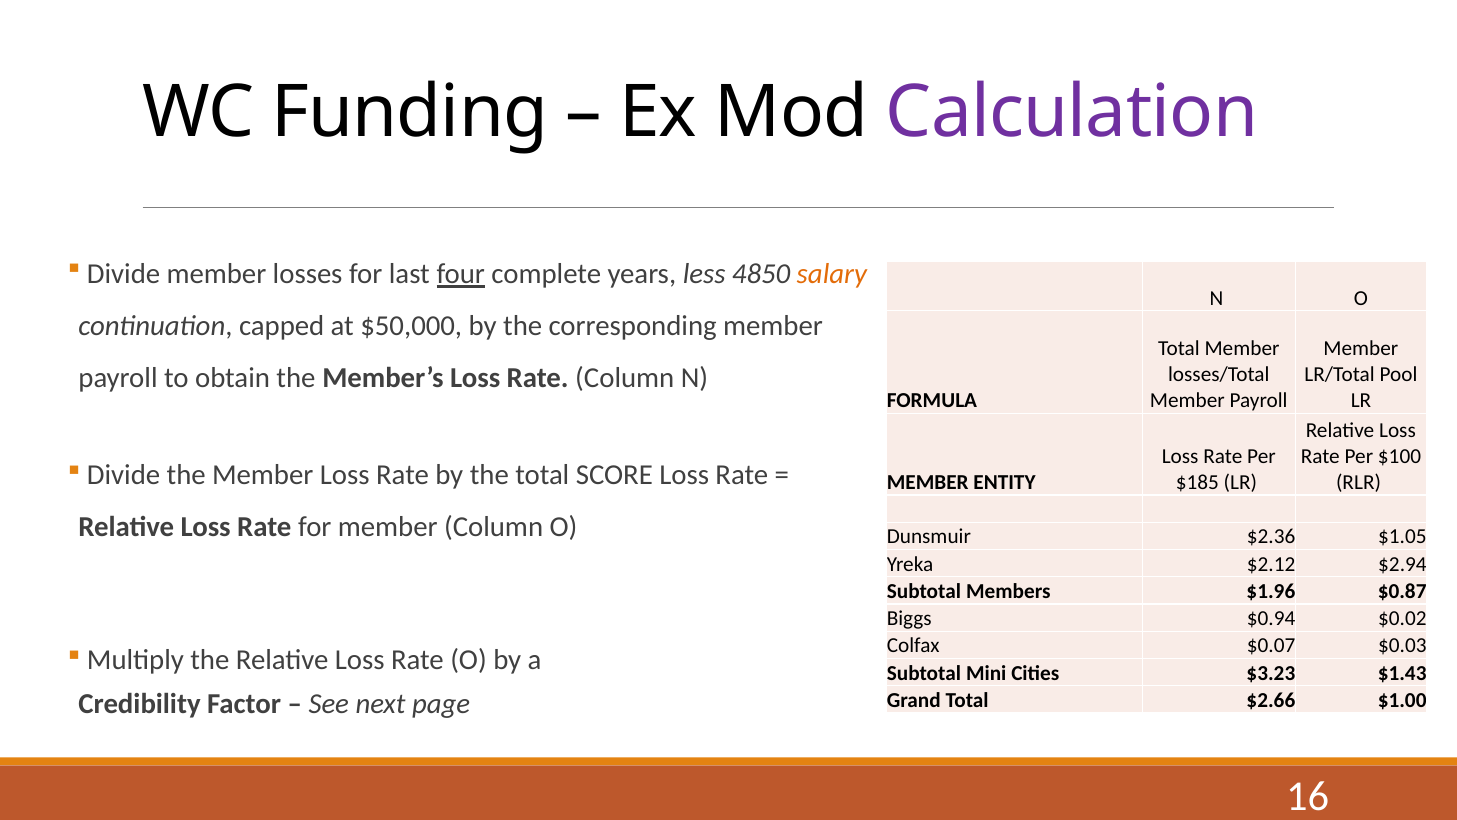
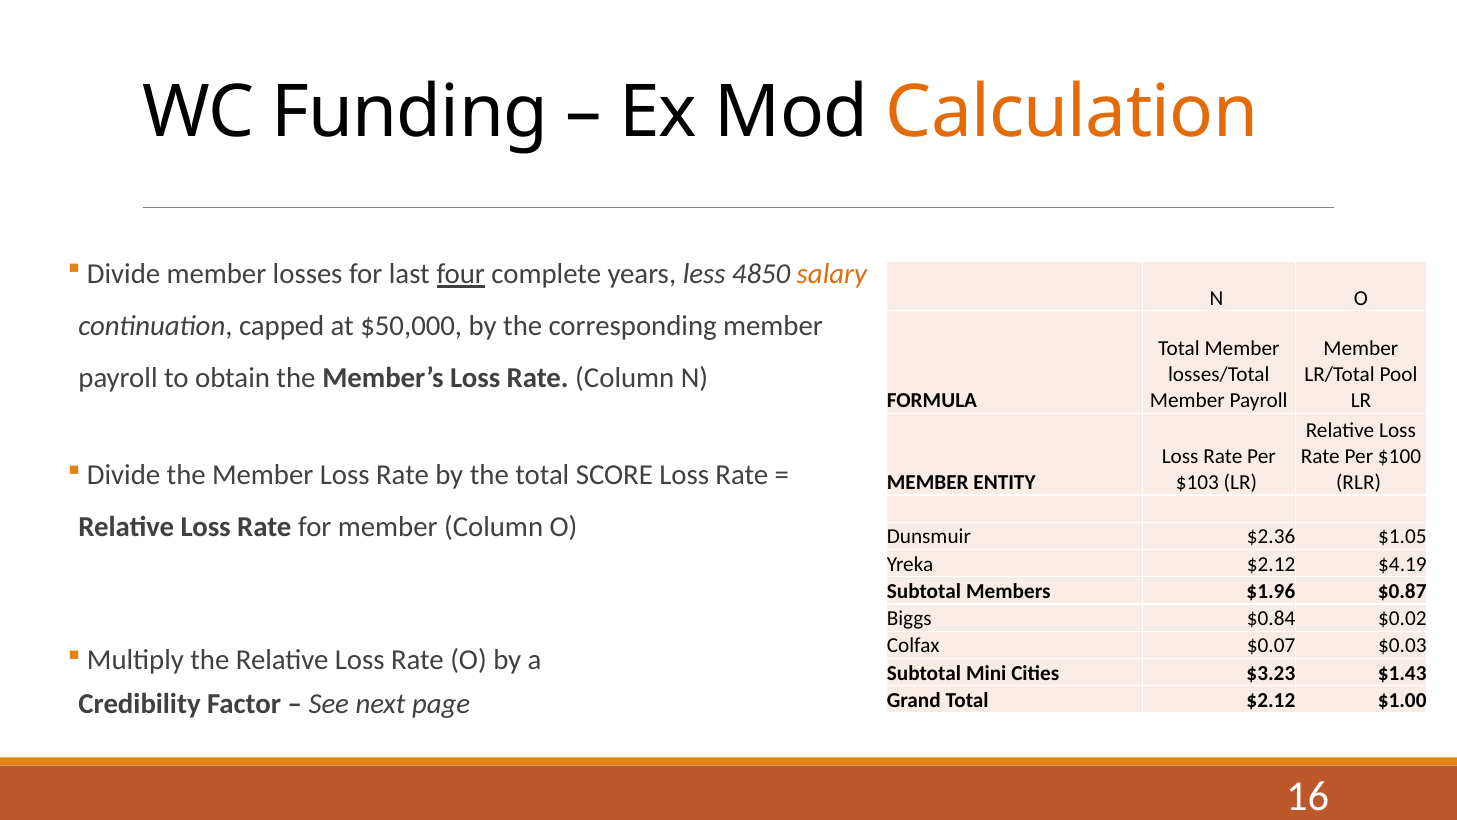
Calculation colour: purple -> orange
$185: $185 -> $103
$2.94: $2.94 -> $4.19
$0.94: $0.94 -> $0.84
Total $2.66: $2.66 -> $2.12
